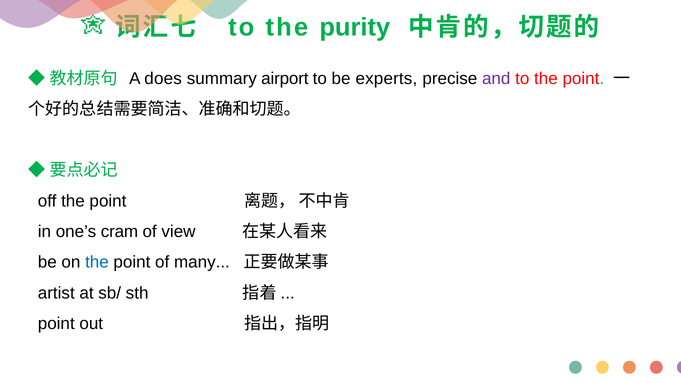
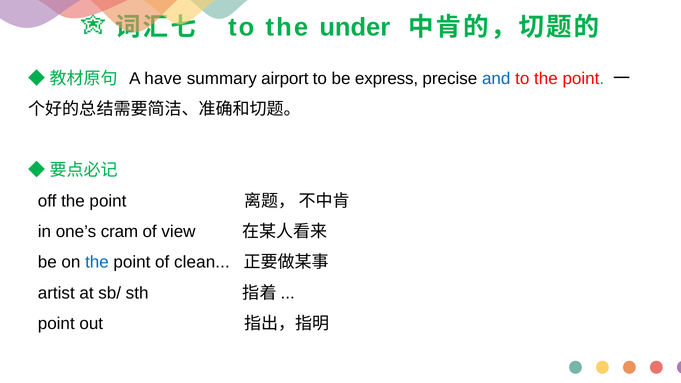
purity: purity -> under
does: does -> have
experts: experts -> express
and colour: purple -> blue
many: many -> clean
